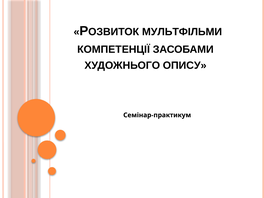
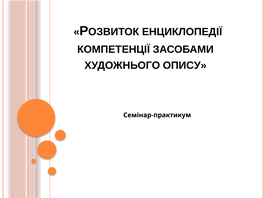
МУЛЬТФІЛЬМИ: МУЛЬТФІЛЬМИ -> ЕНЦИКЛОПЕДІЇ
